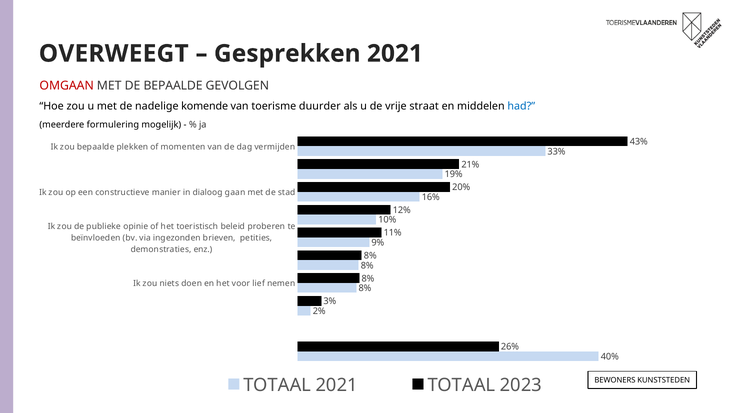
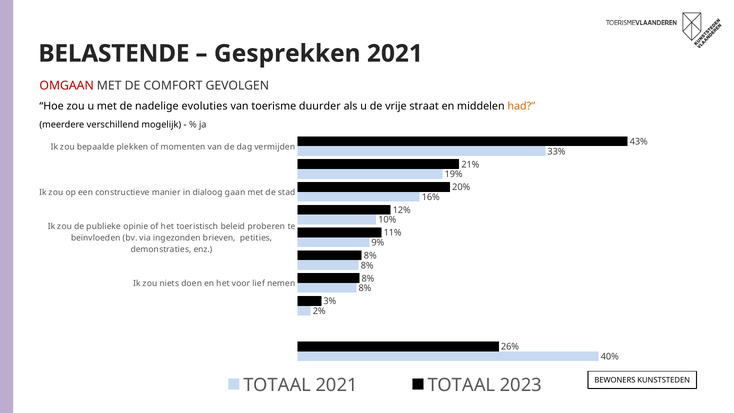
OVERWEEGT: OVERWEEGT -> BELASTENDE
DE BEPAALDE: BEPAALDE -> COMFORT
komende: komende -> evoluties
had colour: blue -> orange
formulering: formulering -> verschillend
